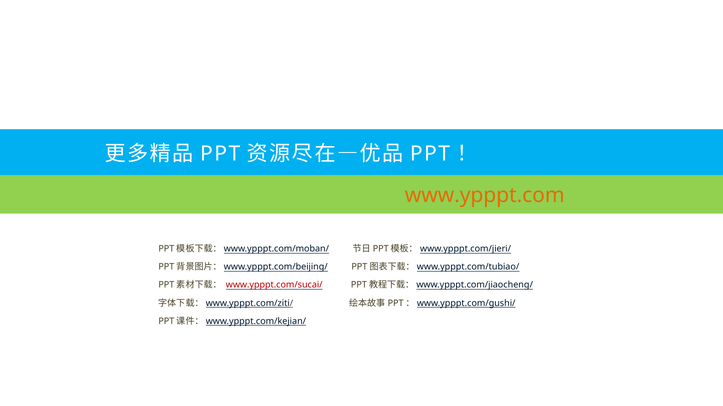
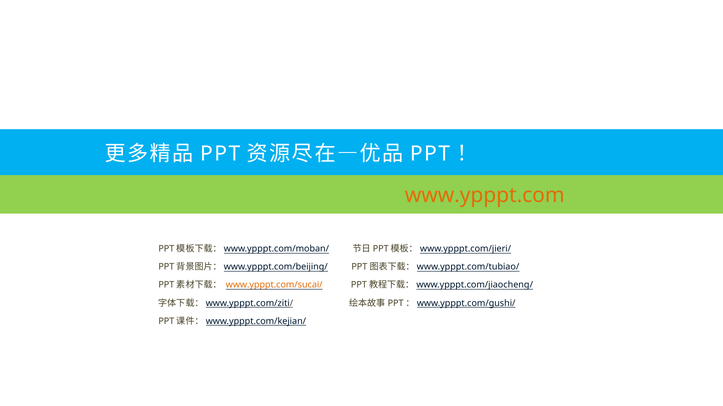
www.ypppt.com/sucai/ colour: red -> orange
